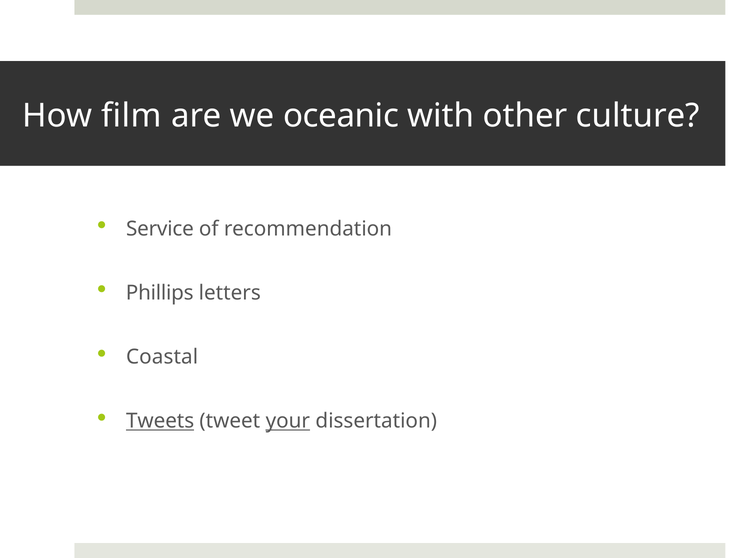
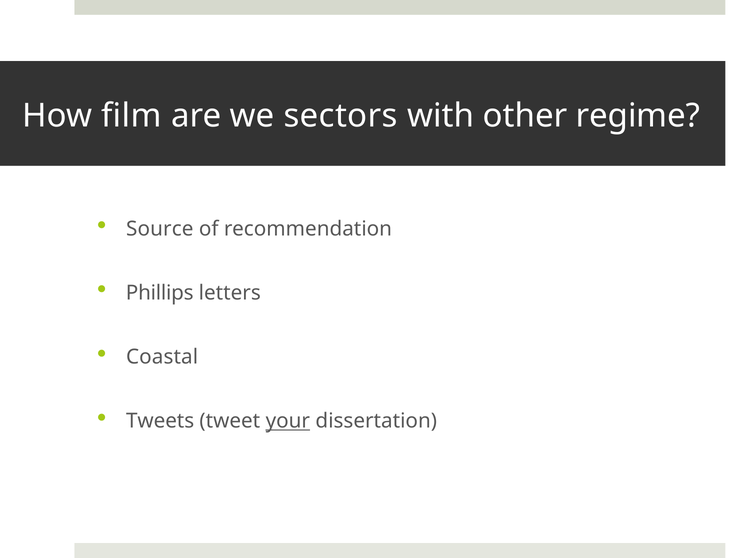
oceanic: oceanic -> sectors
culture: culture -> regime
Service: Service -> Source
Tweets underline: present -> none
